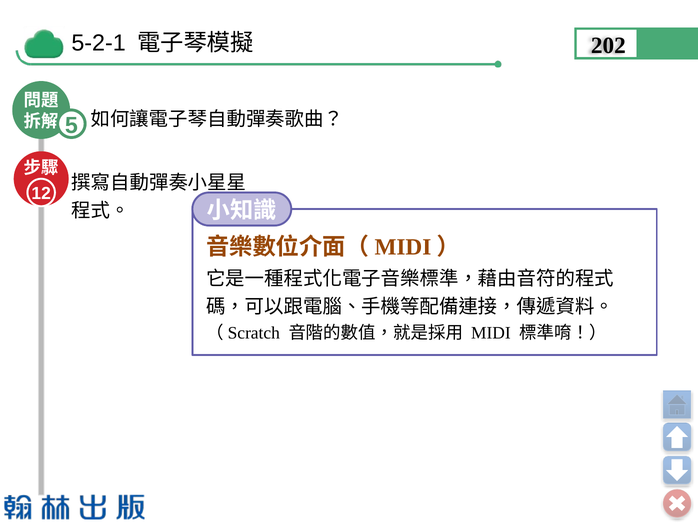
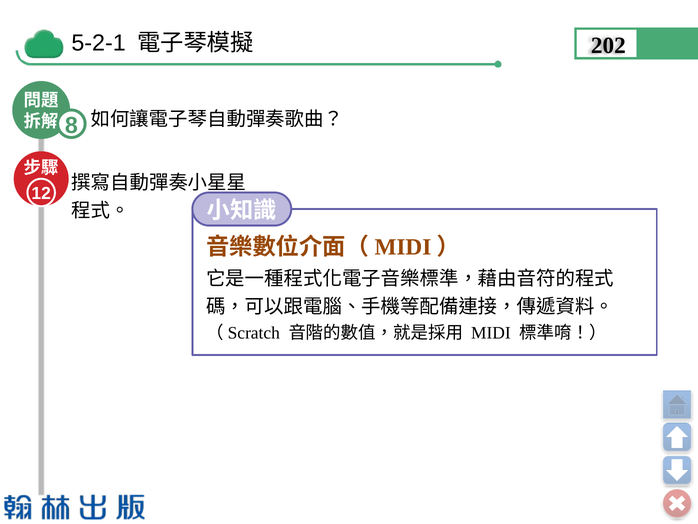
5: 5 -> 8
